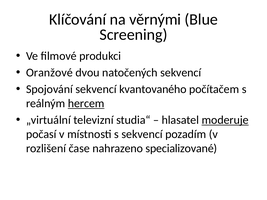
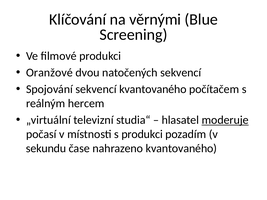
hercem underline: present -> none
s sekvencí: sekvencí -> produkci
rozlišení: rozlišení -> sekundu
nahrazeno specializované: specializované -> kvantovaného
